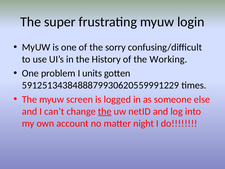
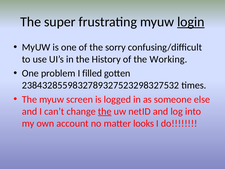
login underline: none -> present
units: units -> filled
5912513438488879930620559991229: 5912513438488879930620559991229 -> 2384328559832789327523298327532
night: night -> looks
